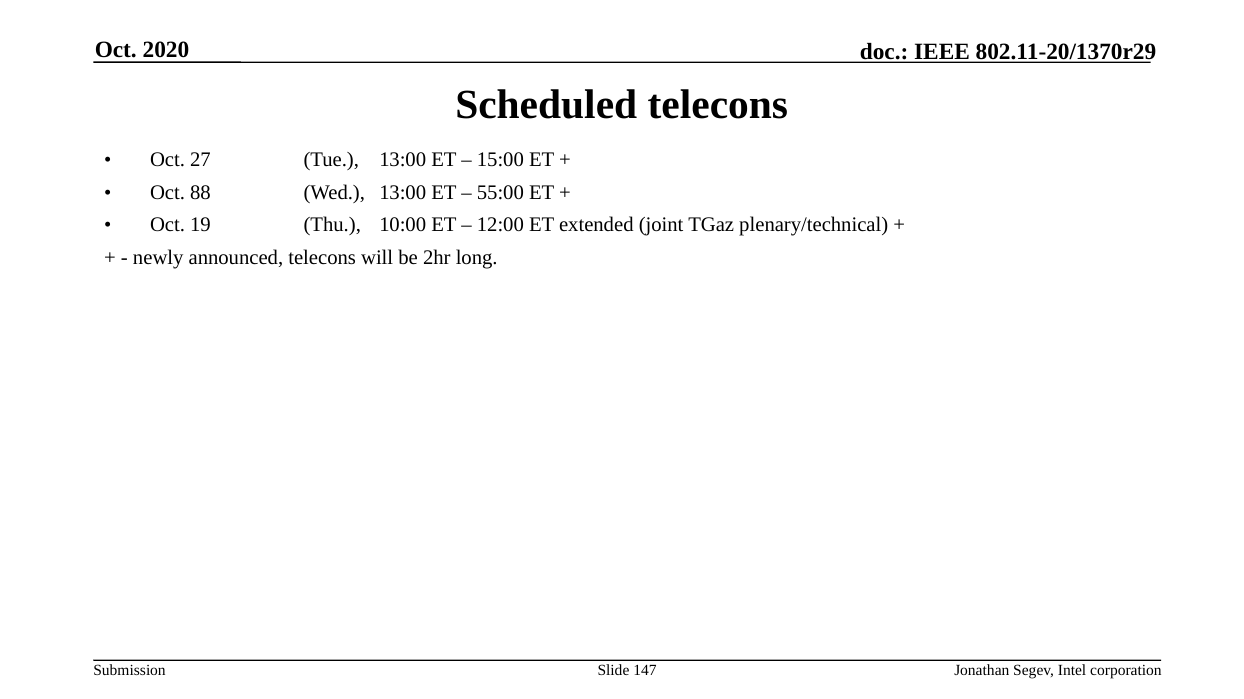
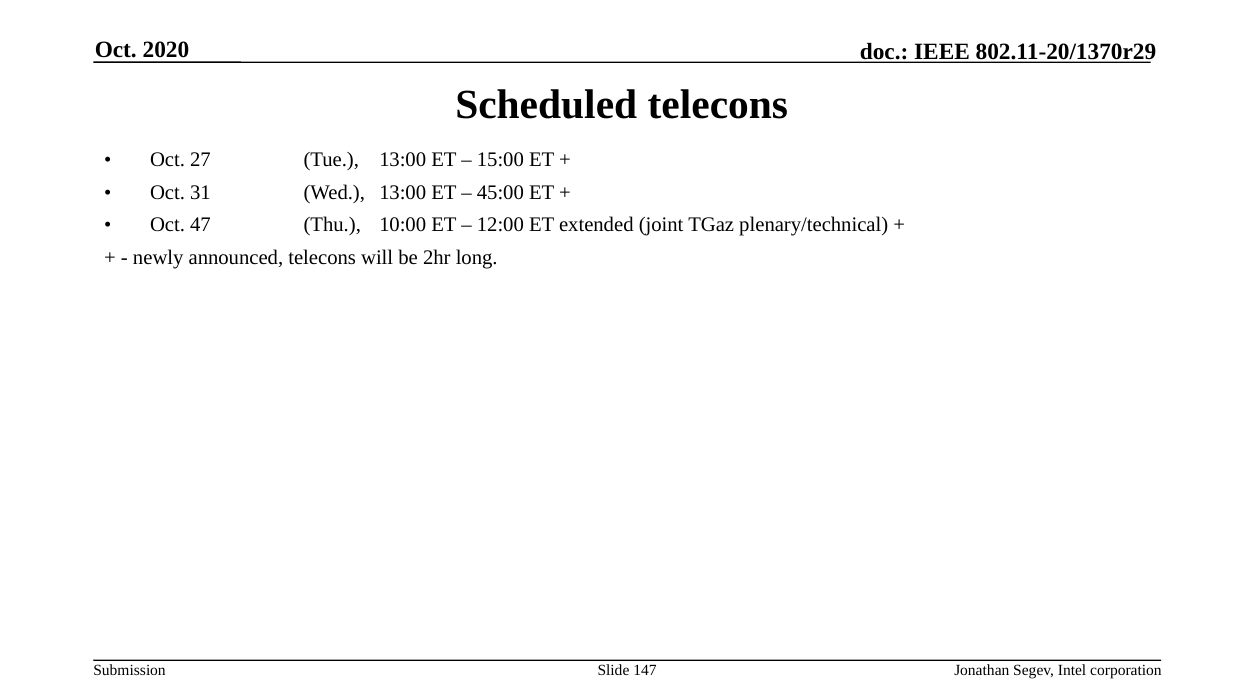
88: 88 -> 31
55:00: 55:00 -> 45:00
19: 19 -> 47
